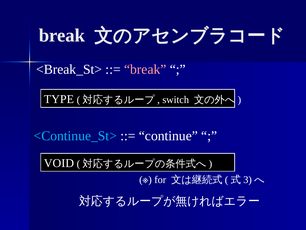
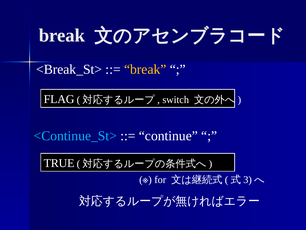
break at (145, 69) colour: pink -> yellow
TYPE: TYPE -> FLAG
VOID: VOID -> TRUE
